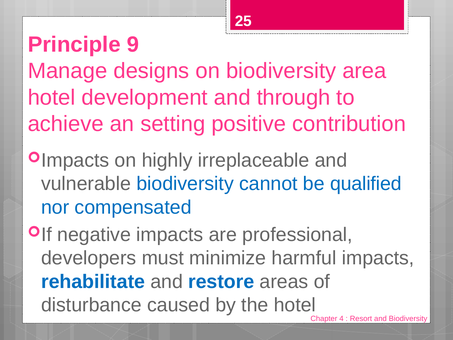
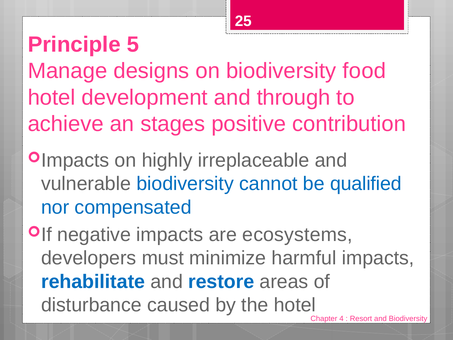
9: 9 -> 5
area: area -> food
setting: setting -> stages
professional: professional -> ecosystems
